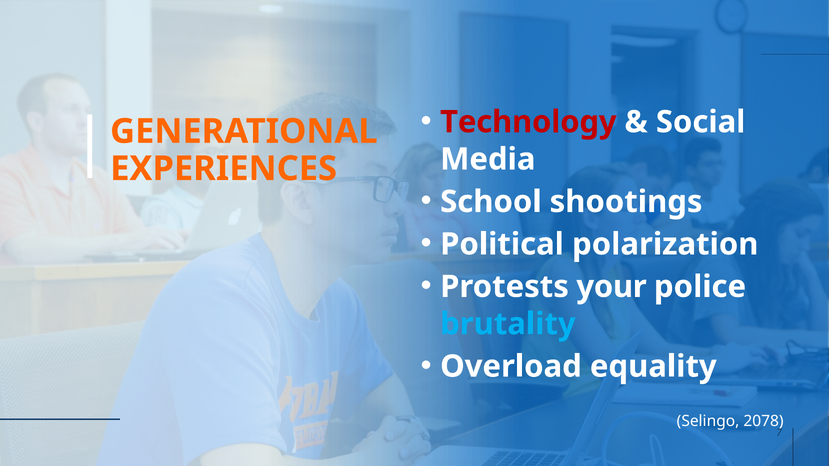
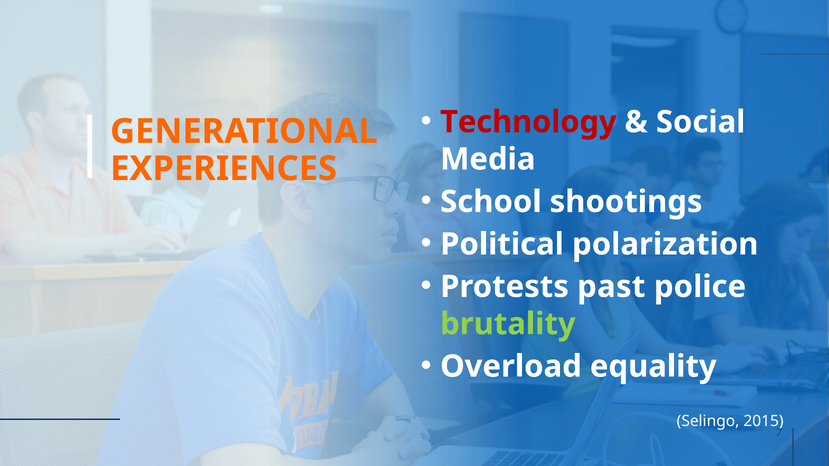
your: your -> past
brutality colour: light blue -> light green
2078: 2078 -> 2015
